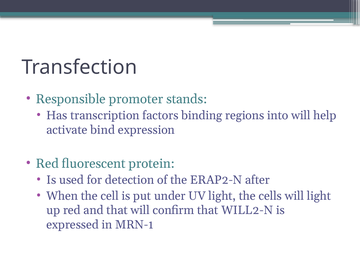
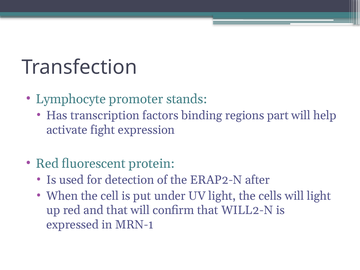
Responsible: Responsible -> Lymphocyte
into: into -> part
bind: bind -> fight
